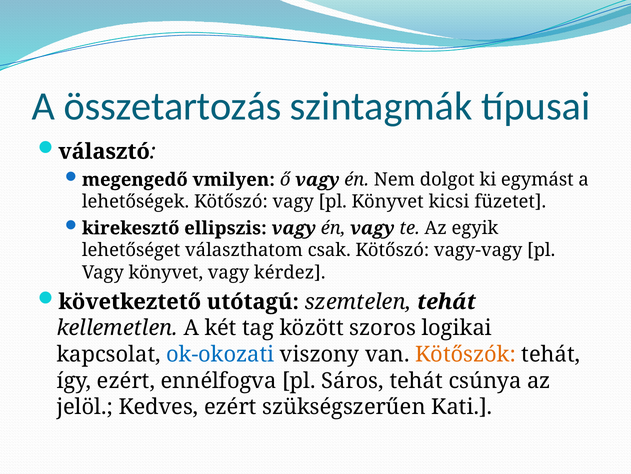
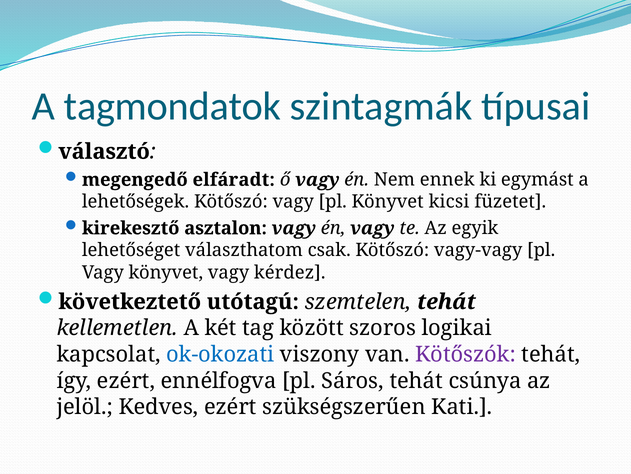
összetartozás: összetartozás -> tagmondatok
vmilyen: vmilyen -> elfáradt
dolgot: dolgot -> ennek
ellipszis: ellipszis -> asztalon
Kötőszók colour: orange -> purple
